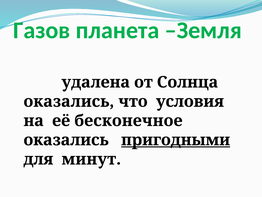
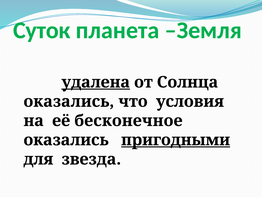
Газов: Газов -> Суток
удалена underline: none -> present
минут: минут -> звезда
